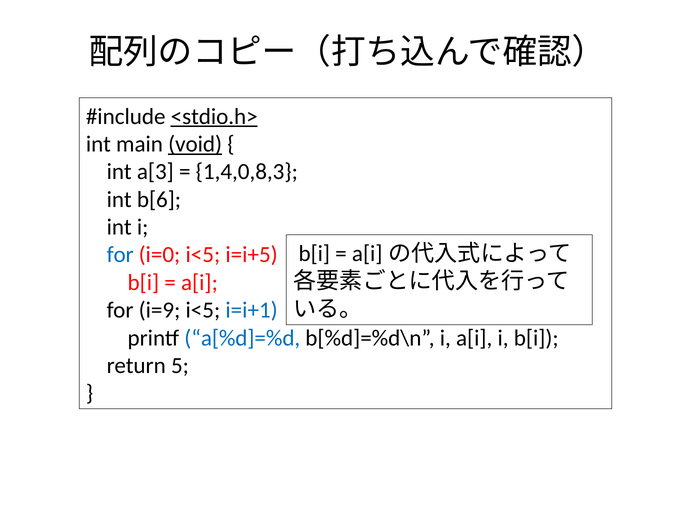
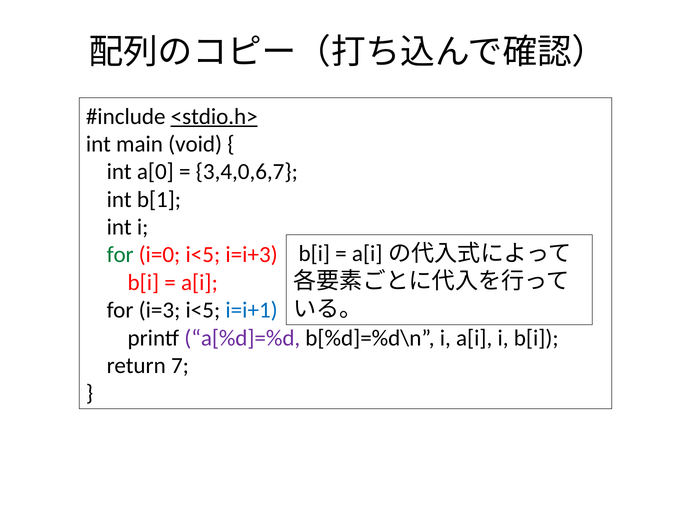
void underline: present -> none
a[3: a[3 -> a[0
1,4,0,8,3: 1,4,0,8,3 -> 3,4,0,6,7
b[6: b[6 -> b[1
for at (120, 255) colour: blue -> green
i=i+5: i=i+5 -> i=i+3
i=9: i=9 -> i=3
a[%d]=%d colour: blue -> purple
5: 5 -> 7
